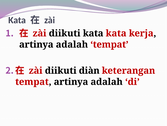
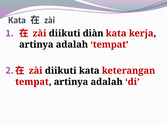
diikuti kata: kata -> diàn
diikuti diàn: diàn -> kata
